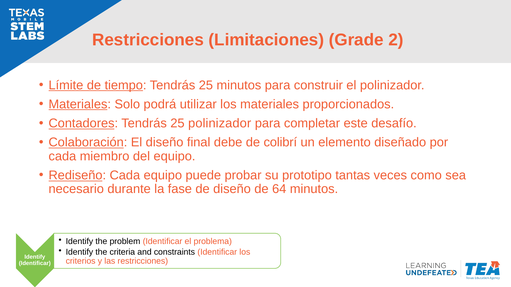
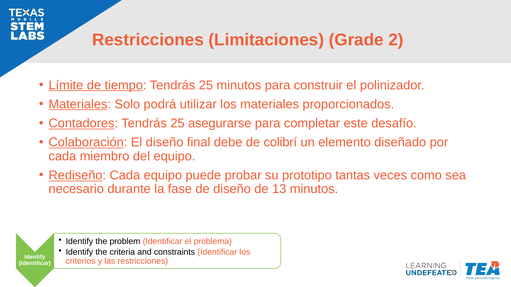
25 polinizador: polinizador -> asegurarse
64: 64 -> 13
